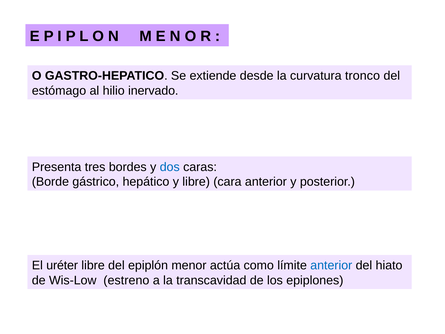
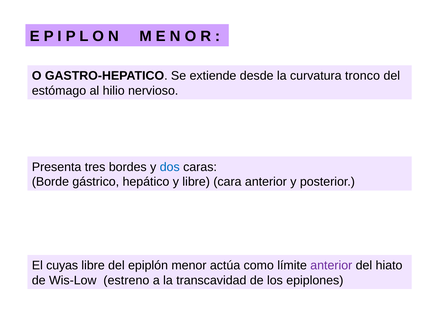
inervado: inervado -> nervioso
uréter: uréter -> cuyas
anterior at (331, 265) colour: blue -> purple
